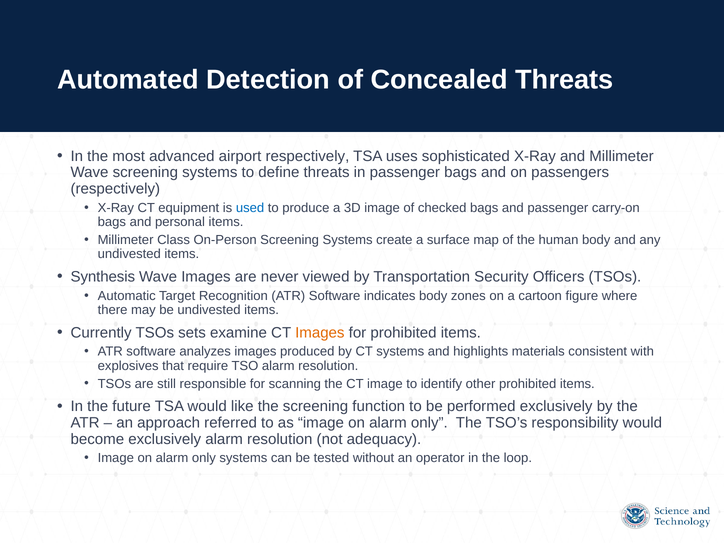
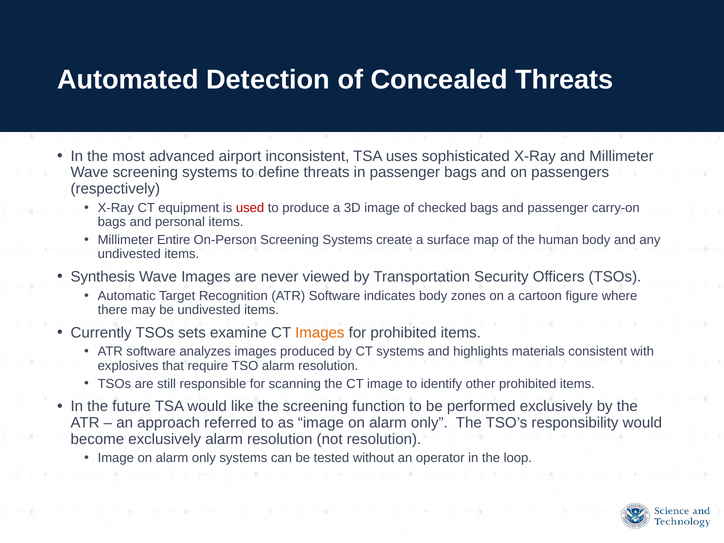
airport respectively: respectively -> inconsistent
used colour: blue -> red
Class: Class -> Entire
not adequacy: adequacy -> resolution
